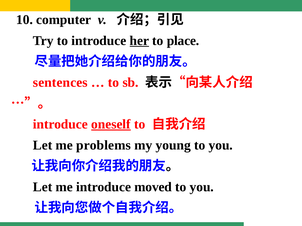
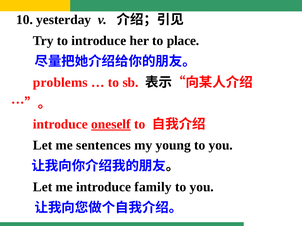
computer: computer -> yesterday
her underline: present -> none
sentences: sentences -> problems
problems: problems -> sentences
moved: moved -> family
